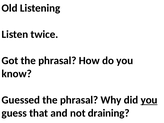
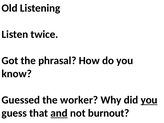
Guessed the phrasal: phrasal -> worker
and underline: none -> present
draining: draining -> burnout
